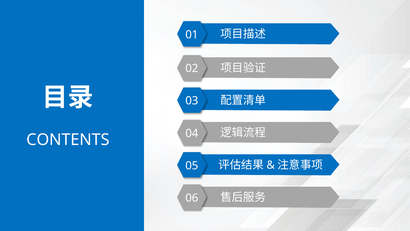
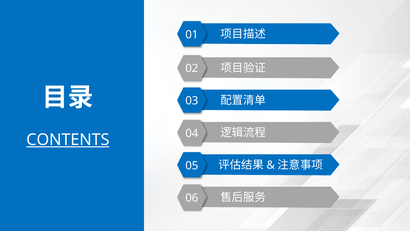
CONTENTS underline: none -> present
